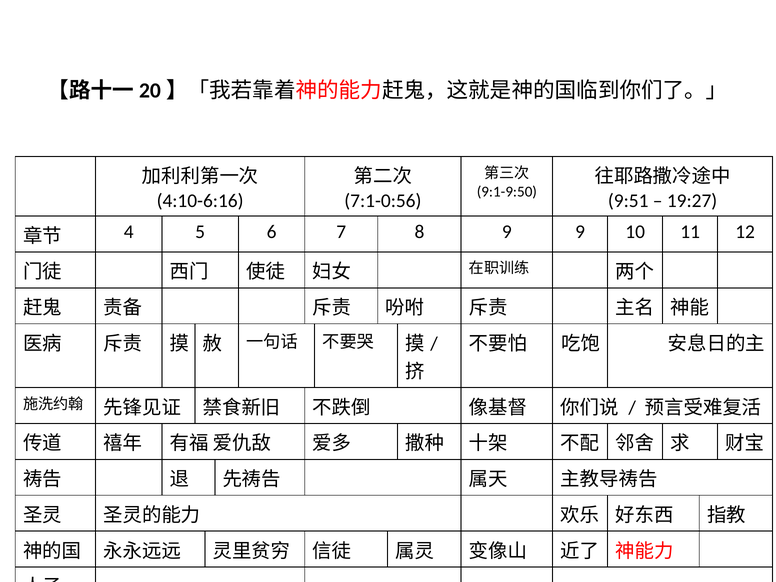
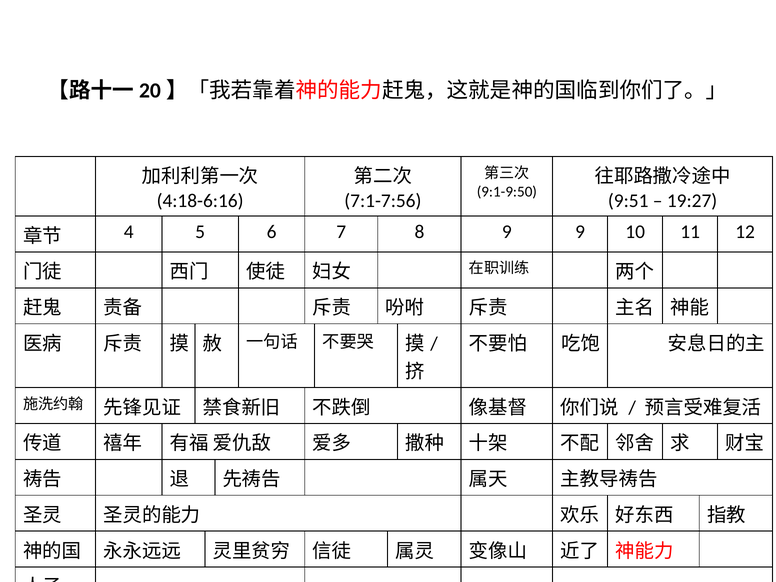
4:10-6:16: 4:10-6:16 -> 4:18-6:16
7:1-0:56: 7:1-0:56 -> 7:1-7:56
